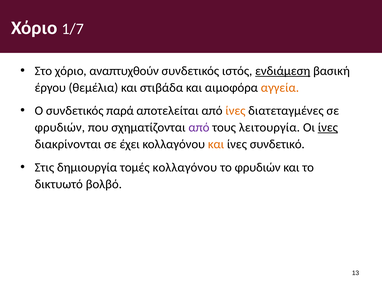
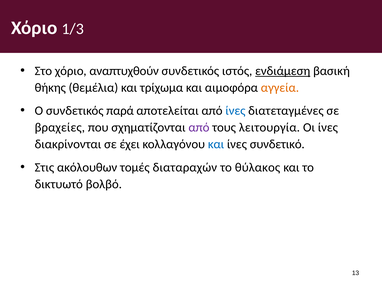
1/7: 1/7 -> 1/3
έργου: έργου -> θήκης
στιβάδα: στιβάδα -> τρίχωμα
ίνες at (235, 111) colour: orange -> blue
φρυδιών at (60, 128): φρυδιών -> βραχείες
ίνες at (328, 128) underline: present -> none
και at (216, 145) colour: orange -> blue
δημιουργία: δημιουργία -> ακόλουθων
τομές κολλαγόνου: κολλαγόνου -> διαταραχών
το φρυδιών: φρυδιών -> θύλακος
